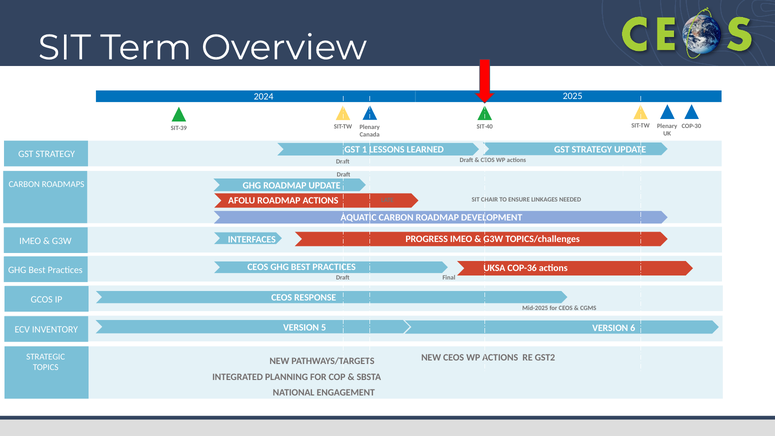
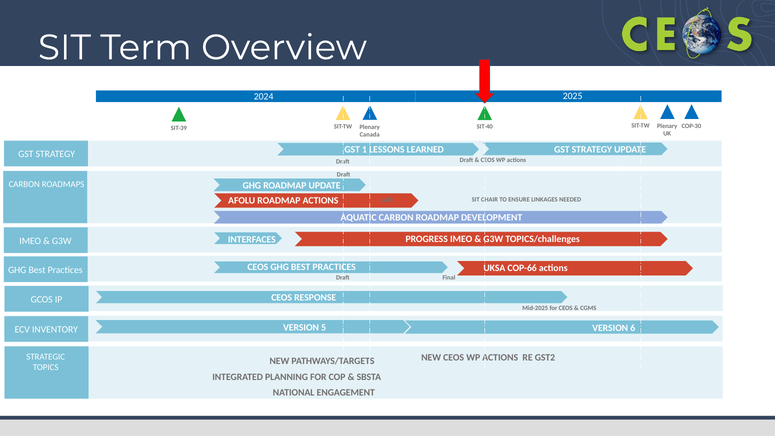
COP-36: COP-36 -> COP-66
